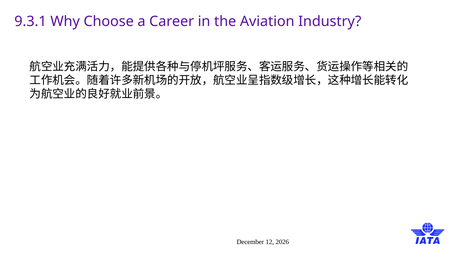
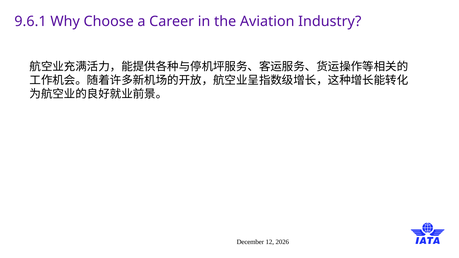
9.3.1: 9.3.1 -> 9.6.1
